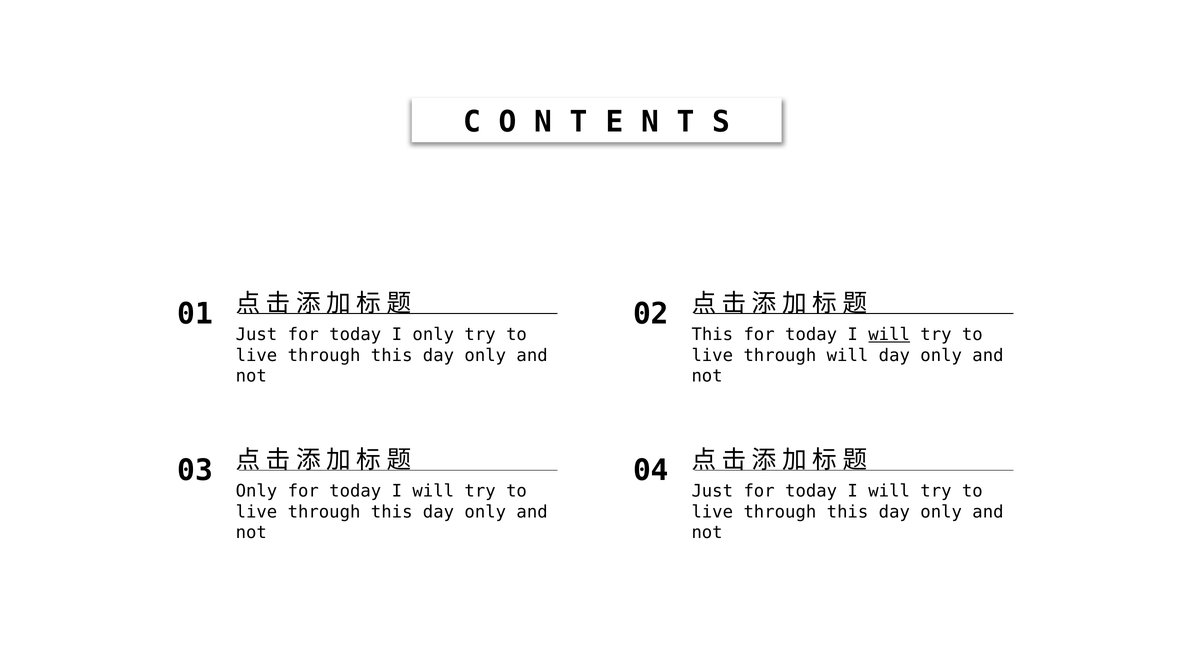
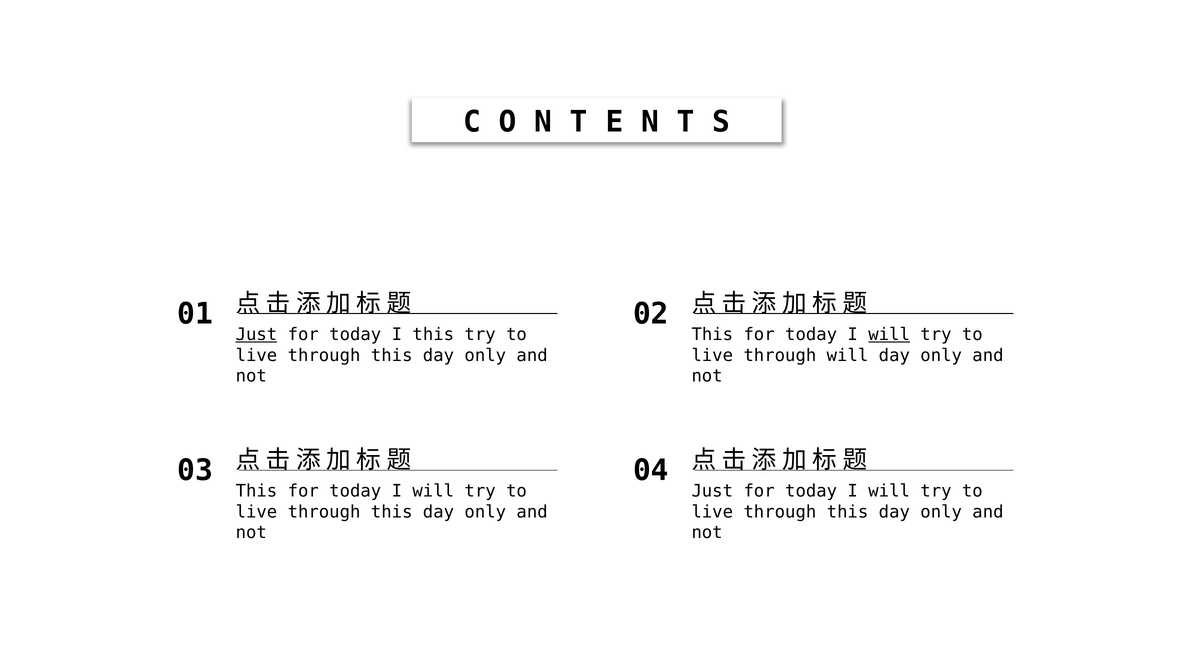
Just at (256, 334) underline: none -> present
I only: only -> this
Only at (256, 491): Only -> This
